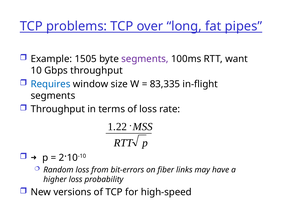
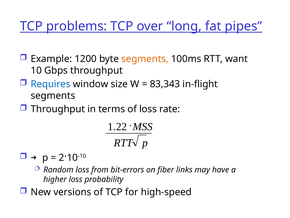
1505: 1505 -> 1200
segments at (145, 59) colour: purple -> orange
83,335: 83,335 -> 83,343
